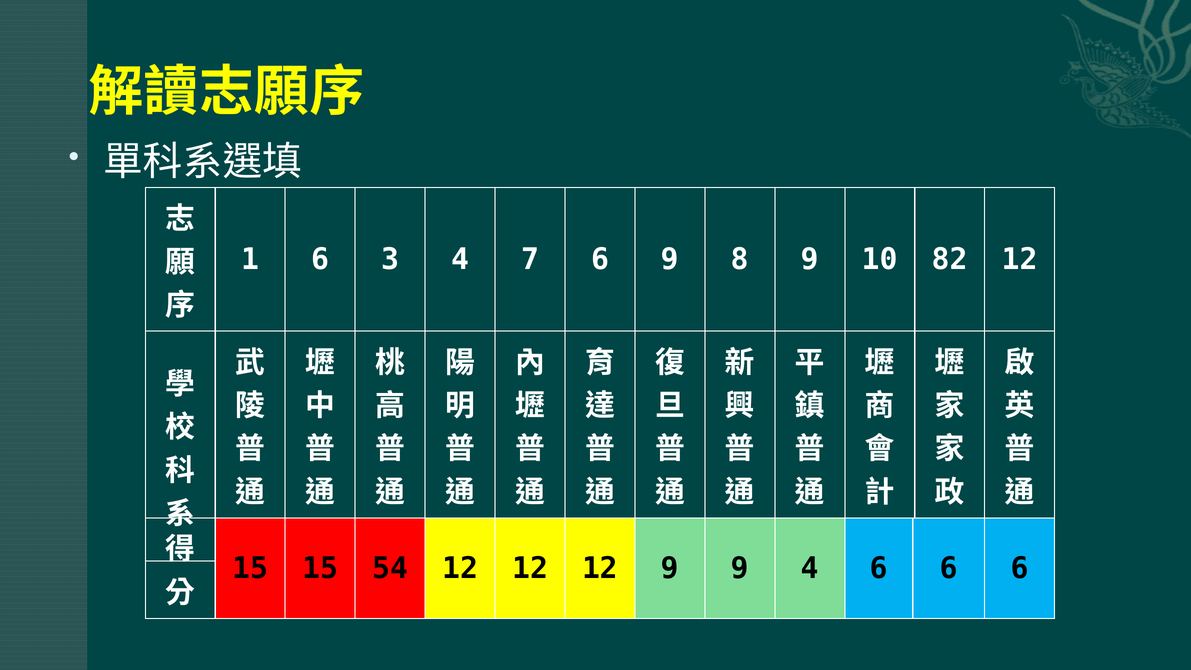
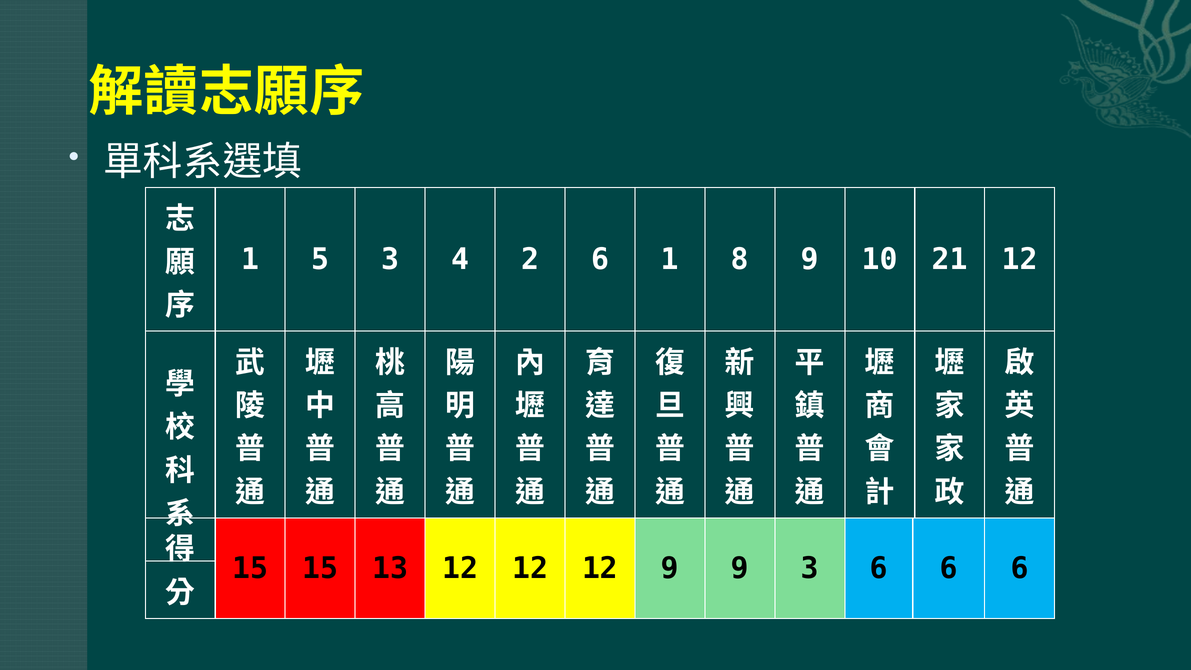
1 6: 6 -> 5
7: 7 -> 2
6 9: 9 -> 1
82: 82 -> 21
54: 54 -> 13
9 4: 4 -> 3
